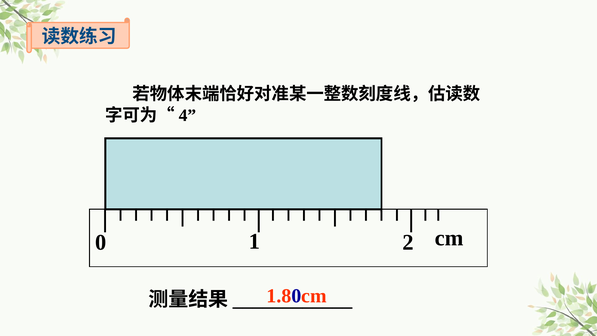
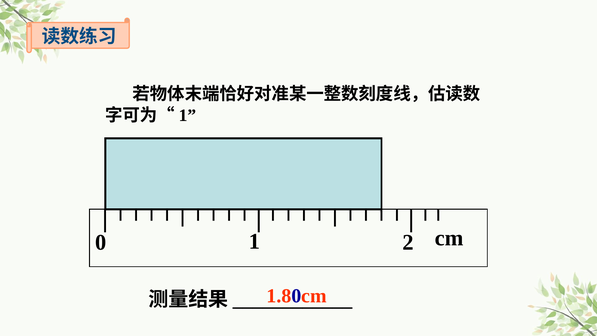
4 at (188, 115): 4 -> 1
